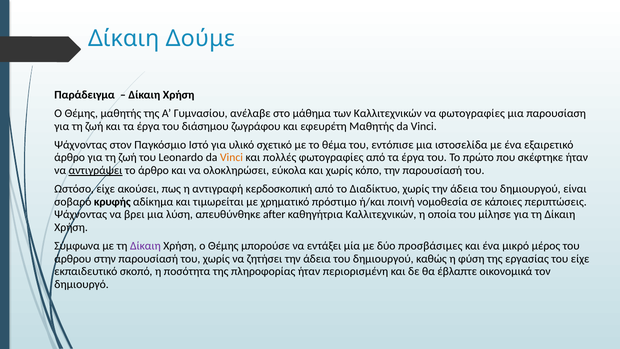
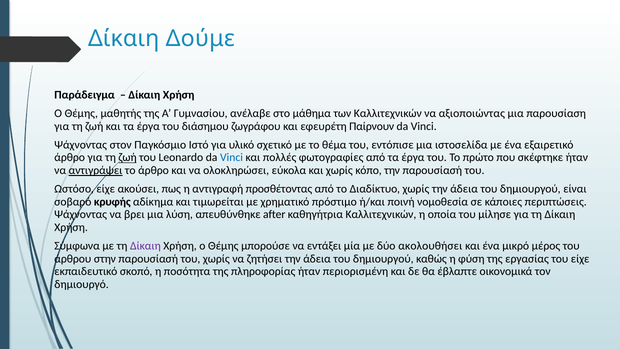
να φωτογραφίες: φωτογραφίες -> αξιοποιώντας
εφευρέτη Μαθητής: Μαθητής -> Παίρνουν
ζωή at (128, 158) underline: none -> present
Vinci at (231, 158) colour: orange -> blue
κερδοσκοπική: κερδοσκοπική -> προσθέτοντας
προσβάσιμες: προσβάσιμες -> ακολουθήσει
